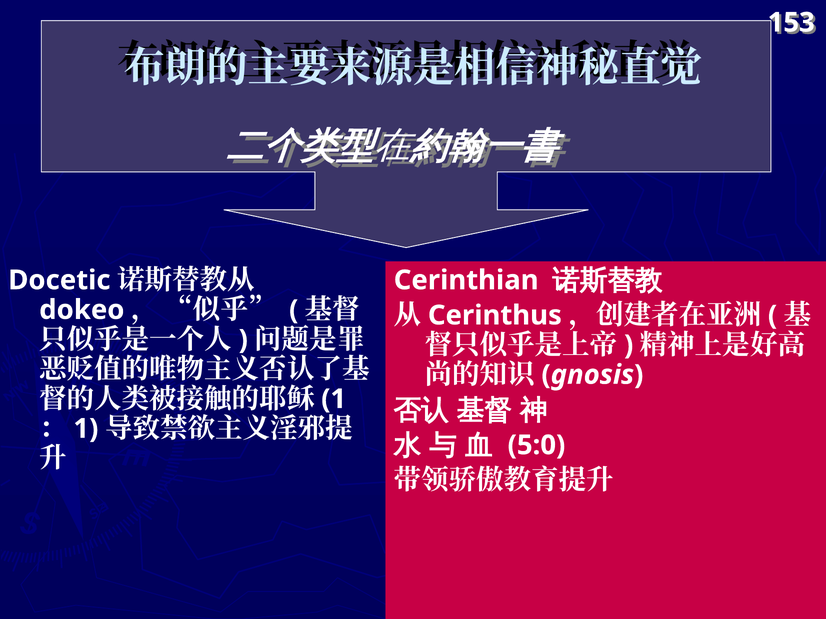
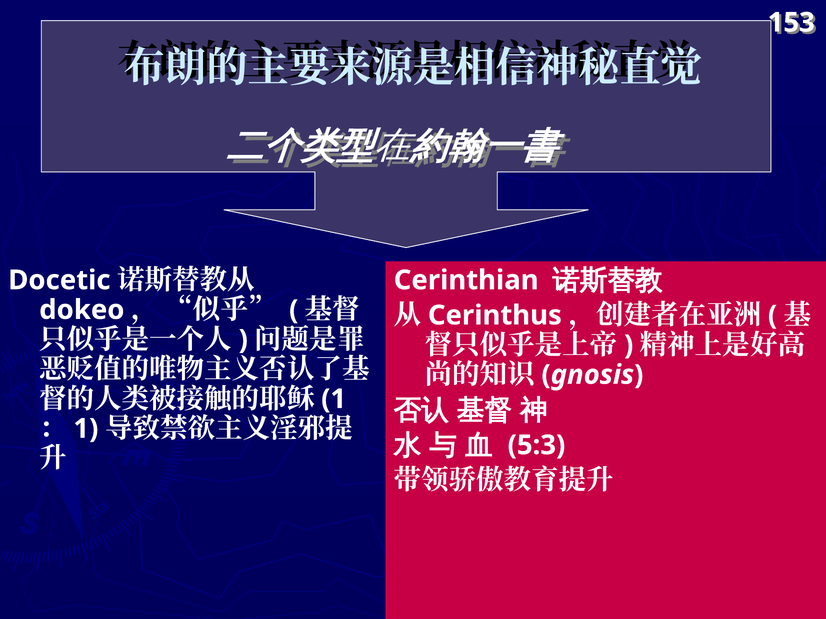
5:0: 5:0 -> 5:3
